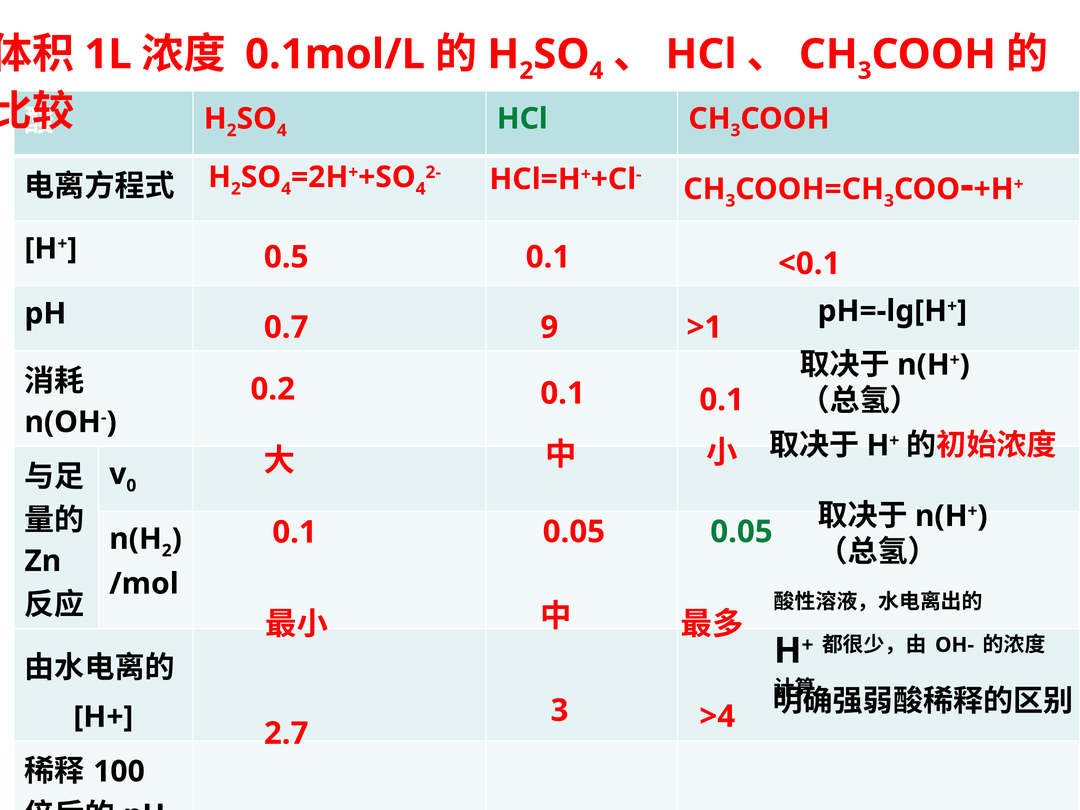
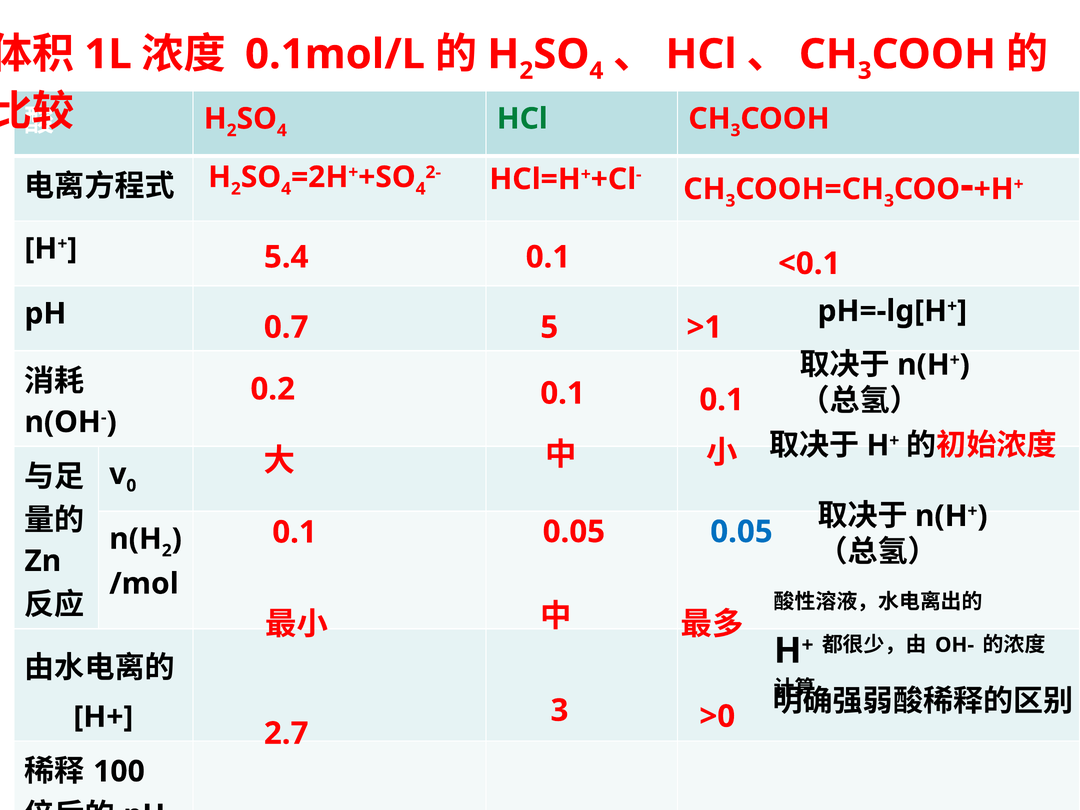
0.5: 0.5 -> 5.4
9: 9 -> 5
0.05 at (741, 532) colour: green -> blue
>4: >4 -> >0
